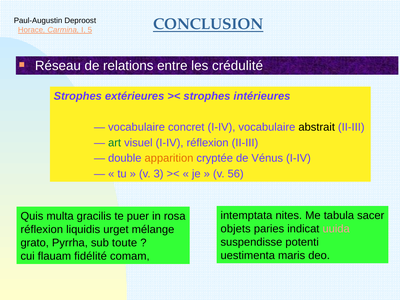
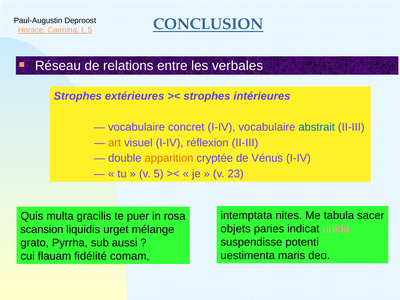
crédulité: crédulité -> verbales
abstrait colour: black -> blue
art colour: green -> orange
v 3: 3 -> 5
56: 56 -> 23
réflexion at (42, 229): réflexion -> scansion
toute: toute -> aussi
